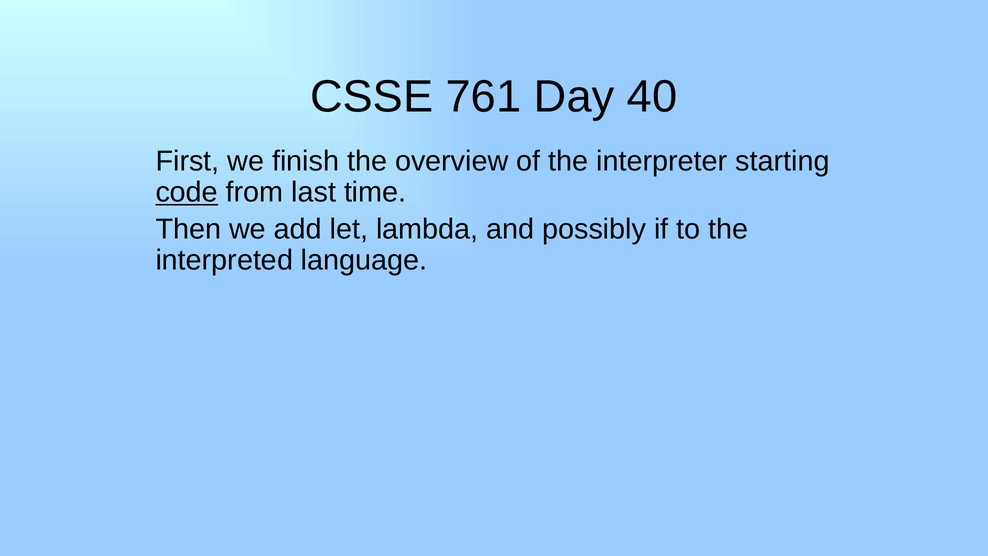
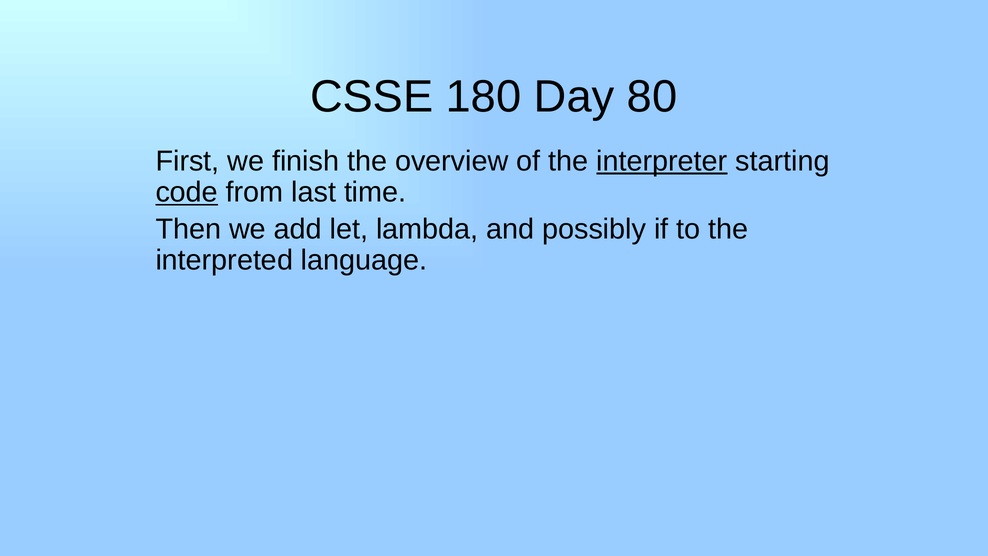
761: 761 -> 180
40: 40 -> 80
interpreter underline: none -> present
